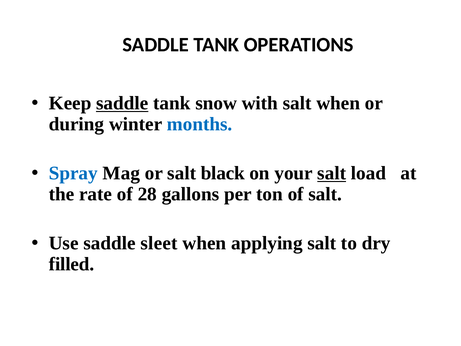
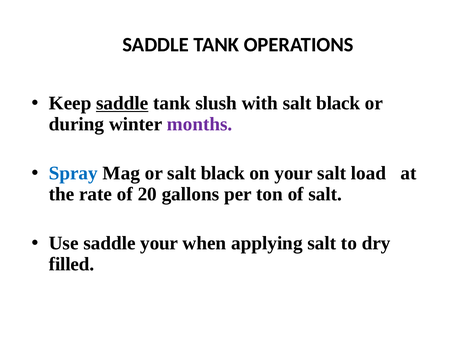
snow: snow -> slush
with salt when: when -> black
months colour: blue -> purple
salt at (332, 173) underline: present -> none
28: 28 -> 20
saddle sleet: sleet -> your
